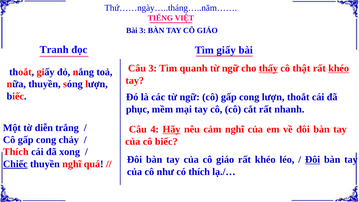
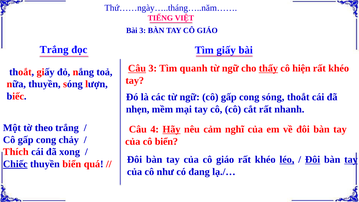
Tranh at (54, 50): Tranh -> Trắng
Câu at (137, 68) underline: none -> present
thật: thật -> hiện
khéo at (339, 68) underline: present -> none
cong lượn: lượn -> sóng
phục: phục -> nhẹn
diễn: diễn -> theo
cô biếc: biếc -> biển
thuyền nghĩ: nghĩ -> biển
léo underline: none -> present
tay at (351, 159) underline: none -> present
có thích: thích -> đang
